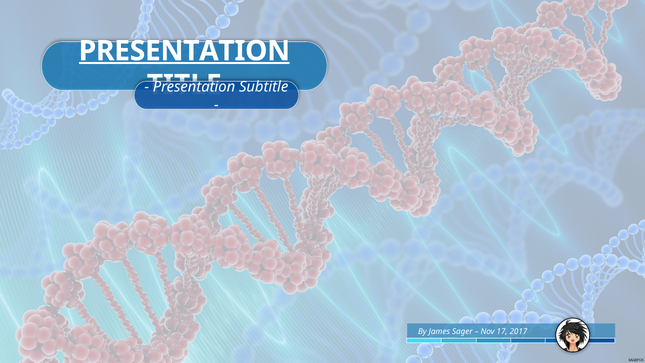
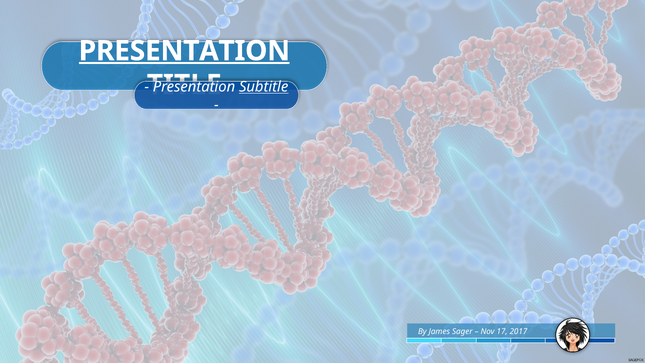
Subtitle underline: none -> present
